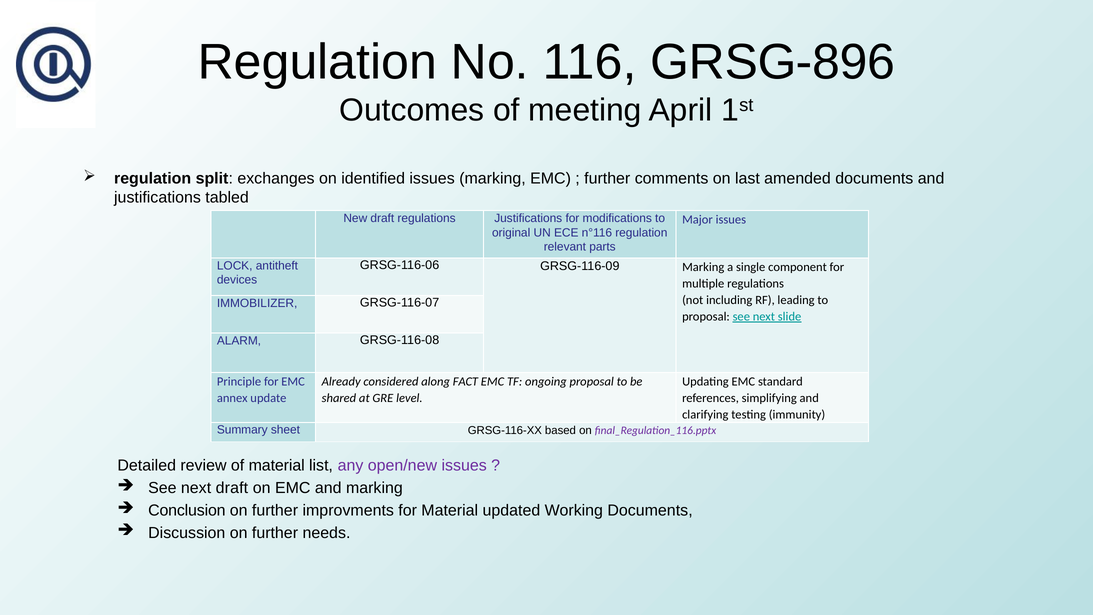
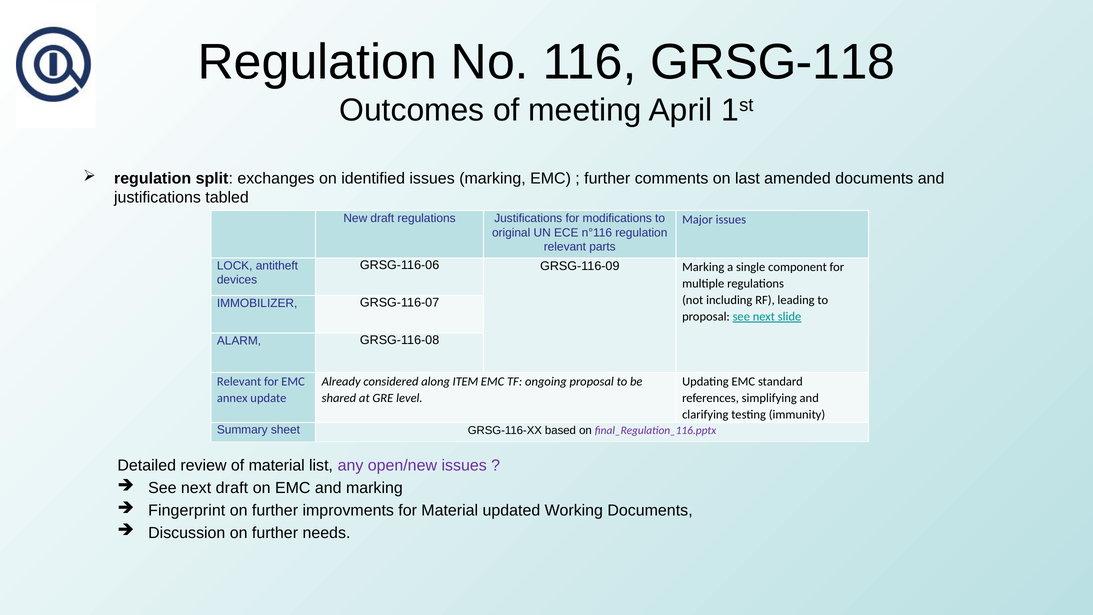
GRSG-896: GRSG-896 -> GRSG-118
Principle at (239, 382): Principle -> Relevant
FACT: FACT -> ITEM
Conclusion: Conclusion -> Fingerprint
